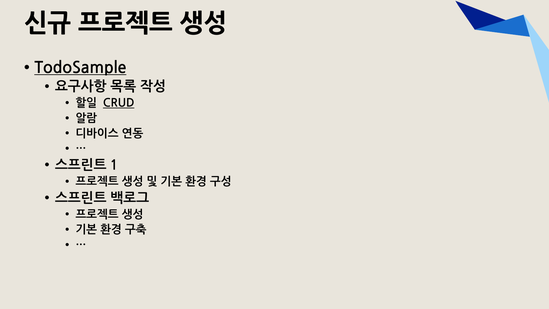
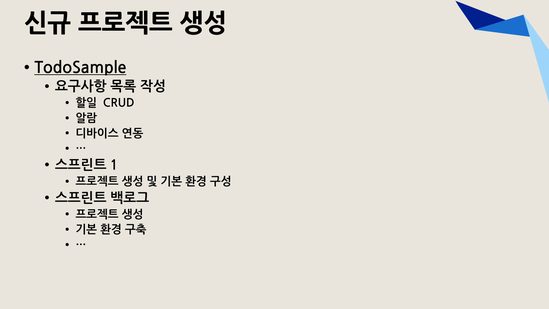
CRUD underline: present -> none
